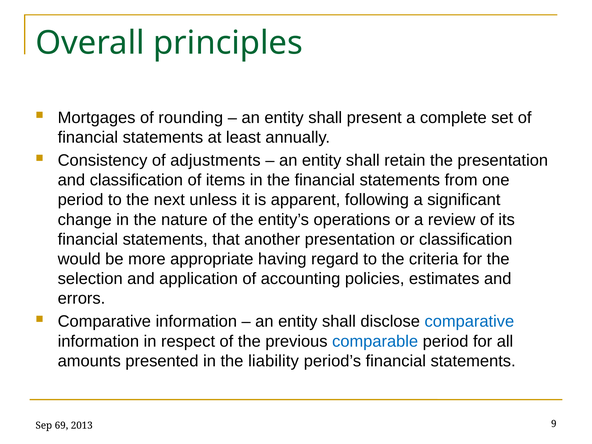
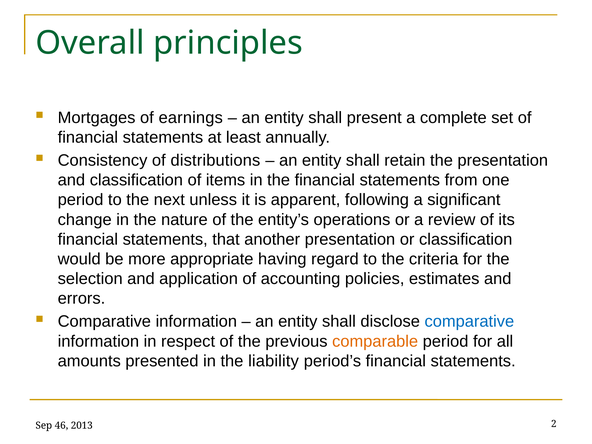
rounding: rounding -> earnings
adjustments: adjustments -> distributions
comparable colour: blue -> orange
69: 69 -> 46
9: 9 -> 2
